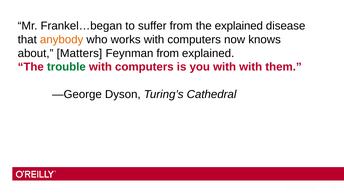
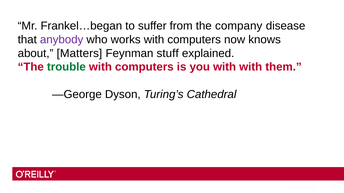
the explained: explained -> company
anybody colour: orange -> purple
Feynman from: from -> stuff
